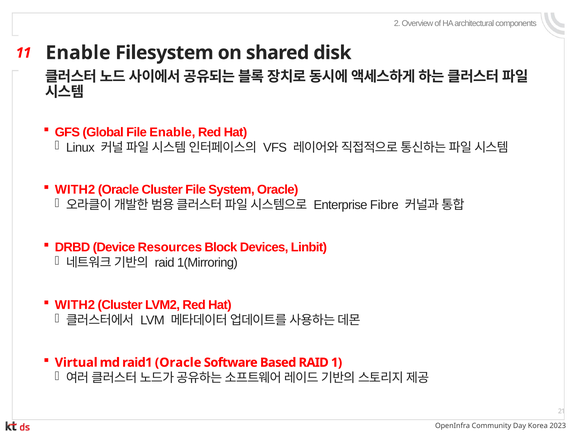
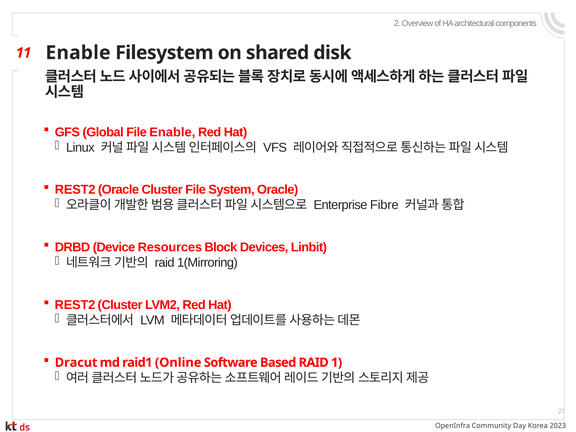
WITH2 at (75, 190): WITH2 -> REST2
WITH2 at (75, 305): WITH2 -> REST2
Virtual: Virtual -> Dracut
raid1 Oracle: Oracle -> Online
